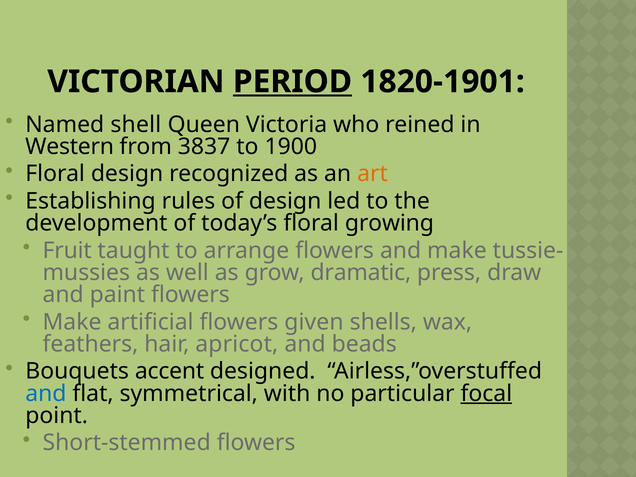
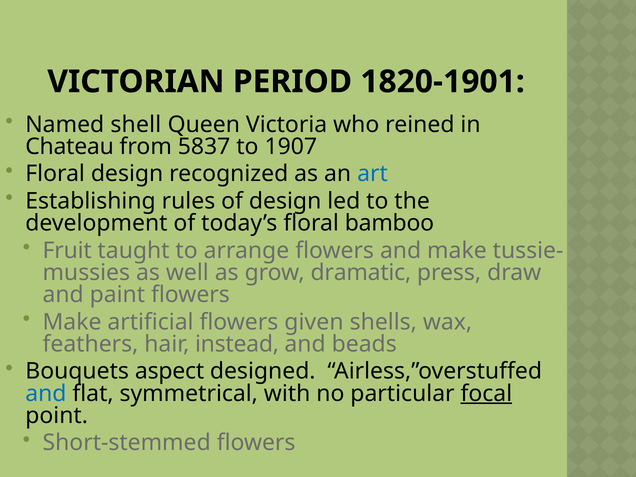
PERIOD underline: present -> none
Western: Western -> Chateau
3837: 3837 -> 5837
1900: 1900 -> 1907
art colour: orange -> blue
growing: growing -> bamboo
apricot: apricot -> instead
accent: accent -> aspect
